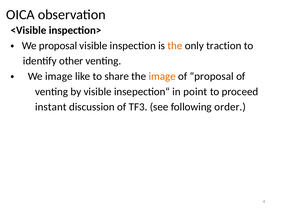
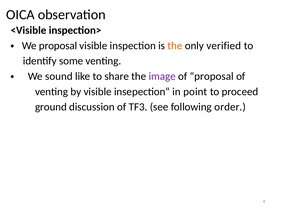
traction: traction -> verified
other: other -> some
We image: image -> sound
image at (162, 76) colour: orange -> purple
instant: instant -> ground
